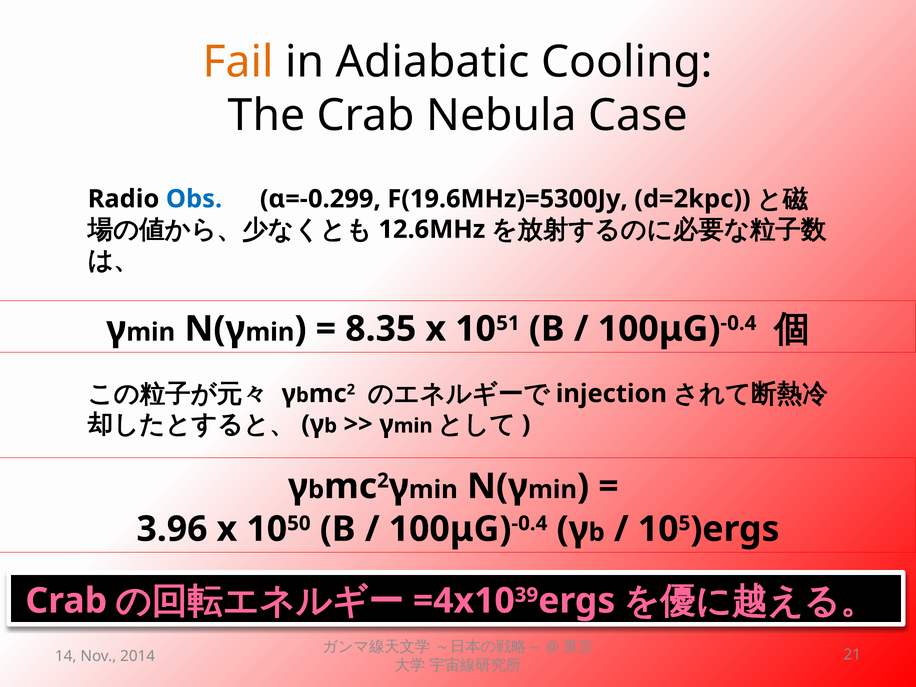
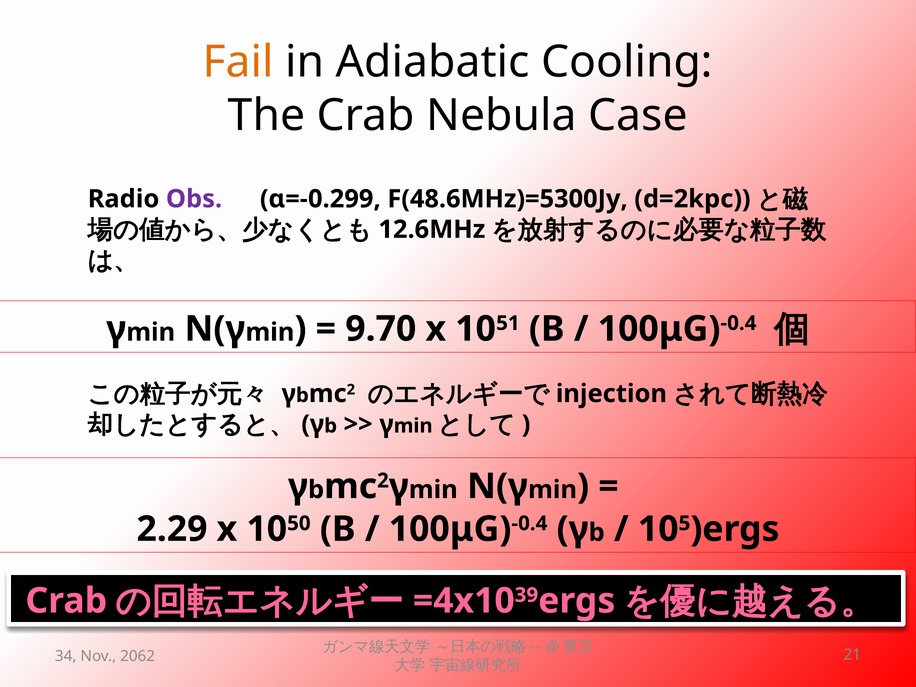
Obs colour: blue -> purple
F(19.6MHz)=5300Jy: F(19.6MHz)=5300Jy -> F(48.6MHz)=5300Jy
8.35: 8.35 -> 9.70
3.96: 3.96 -> 2.29
14: 14 -> 34
2014: 2014 -> 2062
